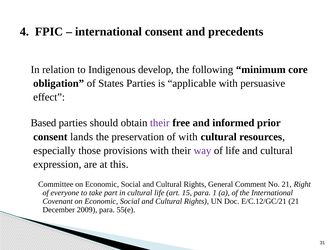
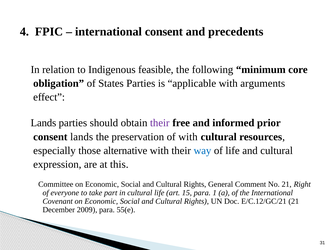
develop: develop -> feasible
persuasive: persuasive -> arguments
Based at (43, 123): Based -> Lands
provisions: provisions -> alternative
way colour: purple -> blue
